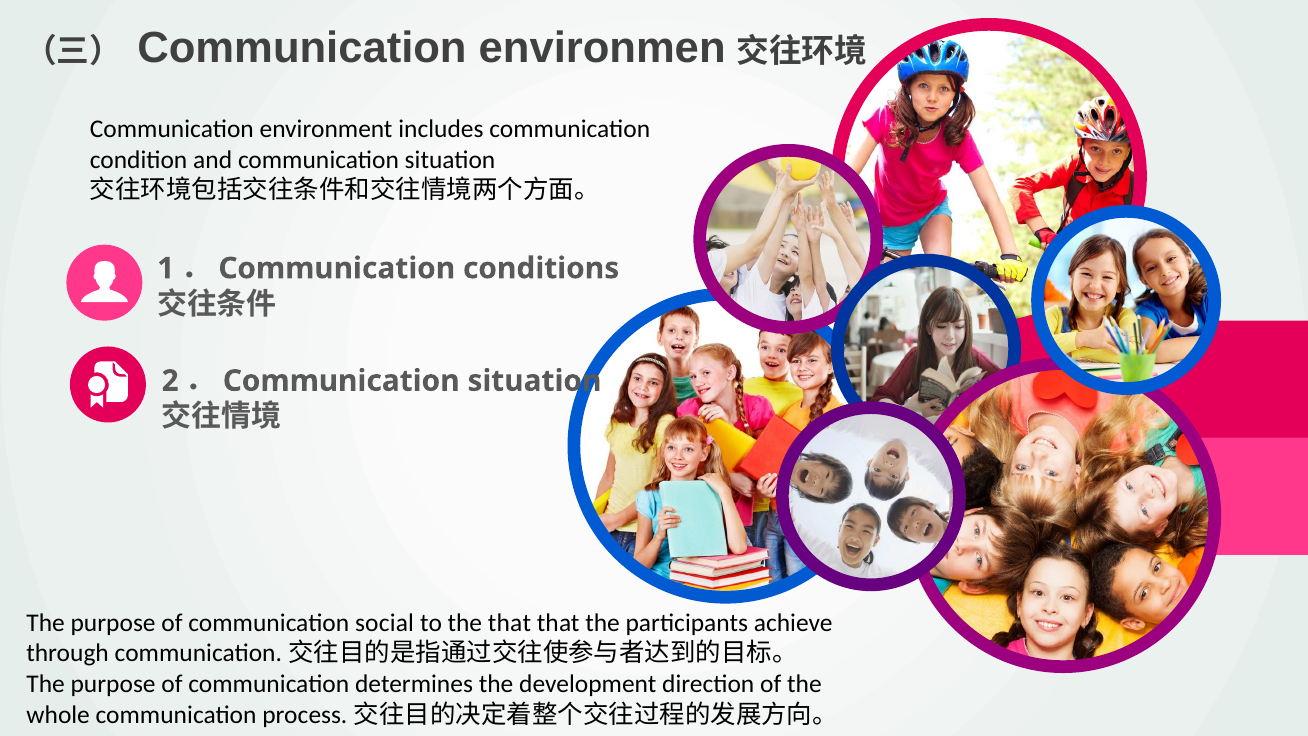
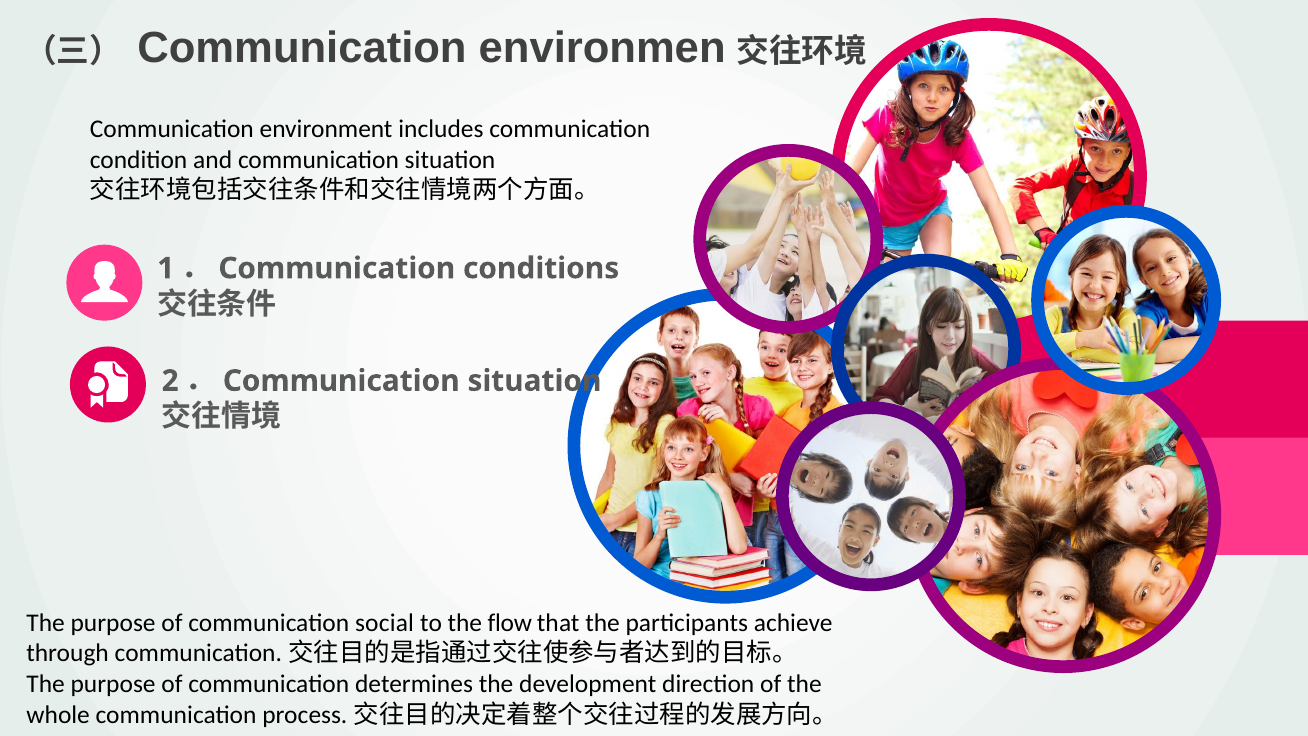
the that: that -> flow
